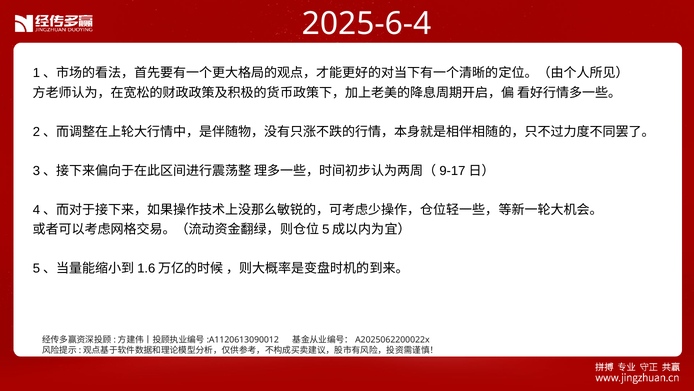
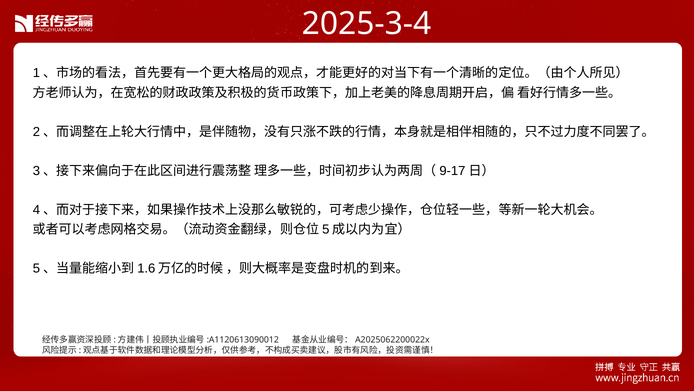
2025-6-4: 2025-6-4 -> 2025-3-4
